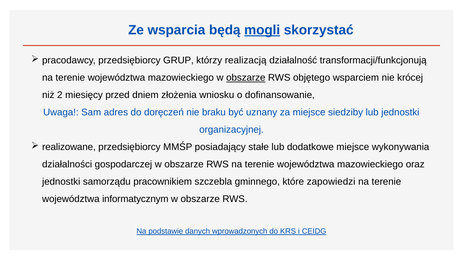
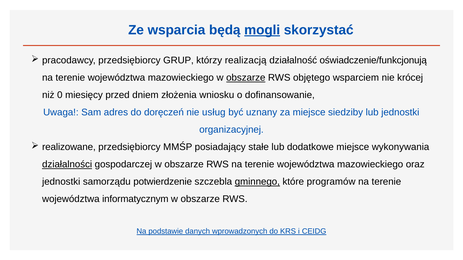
transformacji/funkcjonują: transformacji/funkcjonują -> oświadczenie/funkcjonują
2: 2 -> 0
braku: braku -> usług
działalności underline: none -> present
pracownikiem: pracownikiem -> potwierdzenie
gminnego underline: none -> present
zapowiedzi: zapowiedzi -> programów
